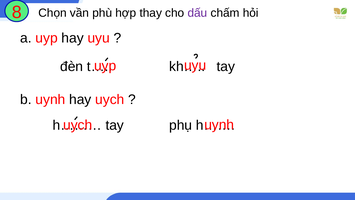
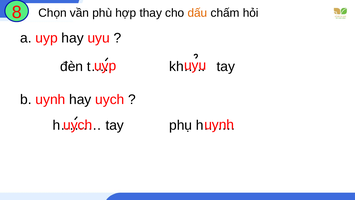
dấu colour: purple -> orange
